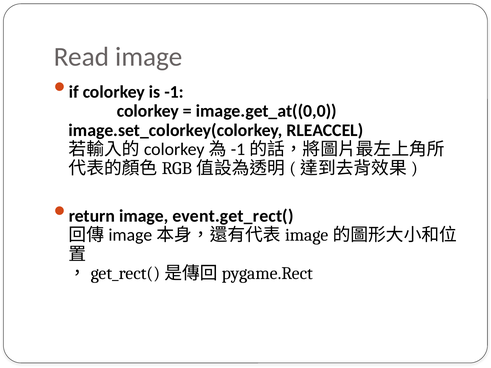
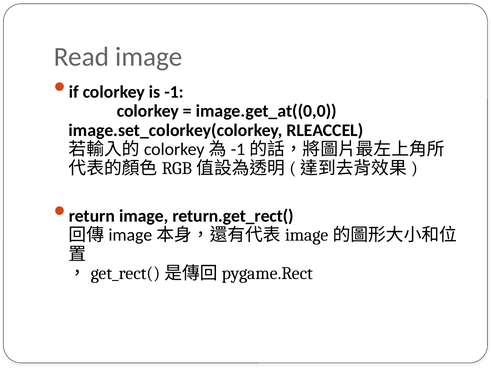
event.get_rect(: event.get_rect( -> return.get_rect(
